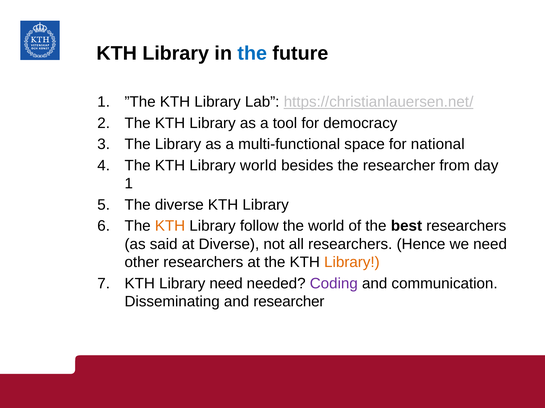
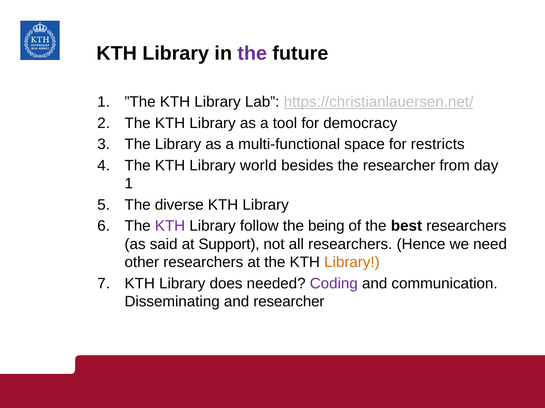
the at (252, 54) colour: blue -> purple
national: national -> restricts
KTH at (170, 226) colour: orange -> purple
the world: world -> being
at Diverse: Diverse -> Support
Library need: need -> does
